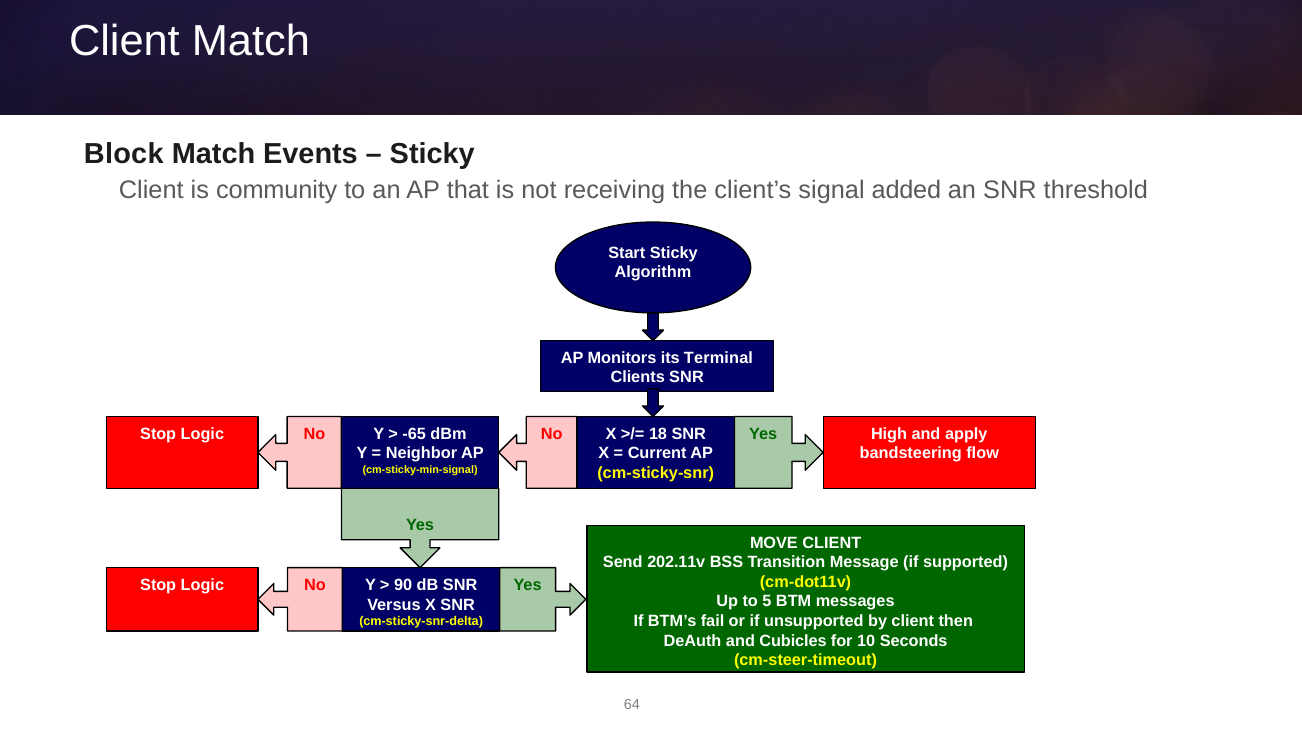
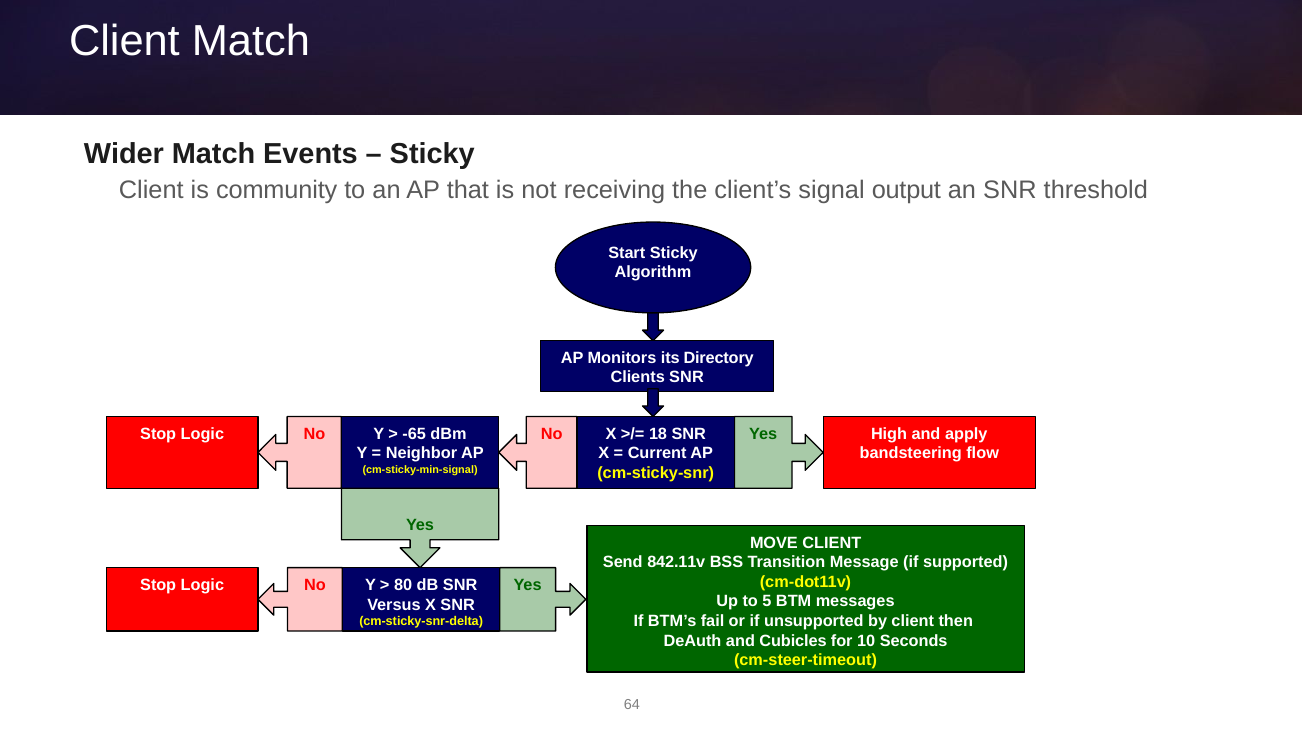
Block: Block -> Wider
added: added -> output
Terminal: Terminal -> Directory
202.11v: 202.11v -> 842.11v
90: 90 -> 80
